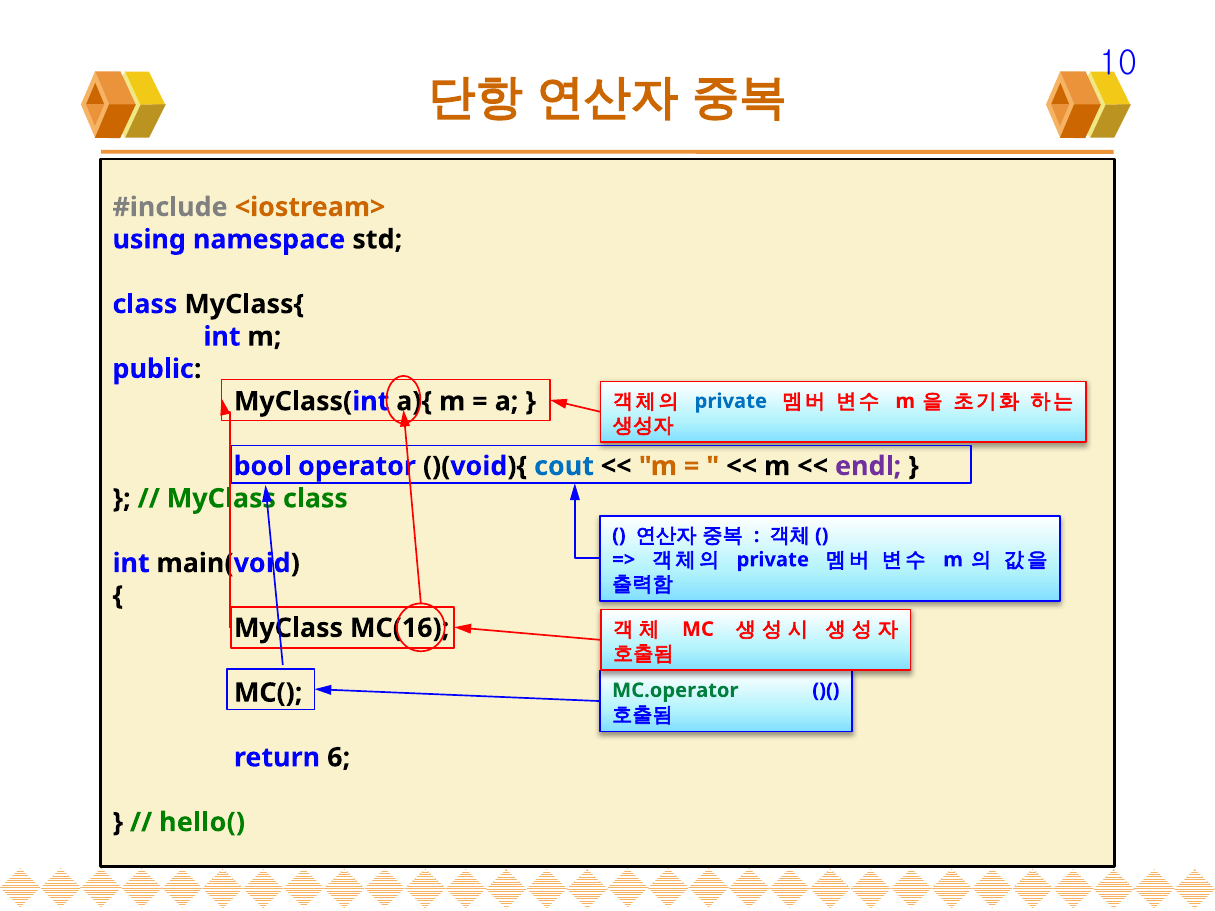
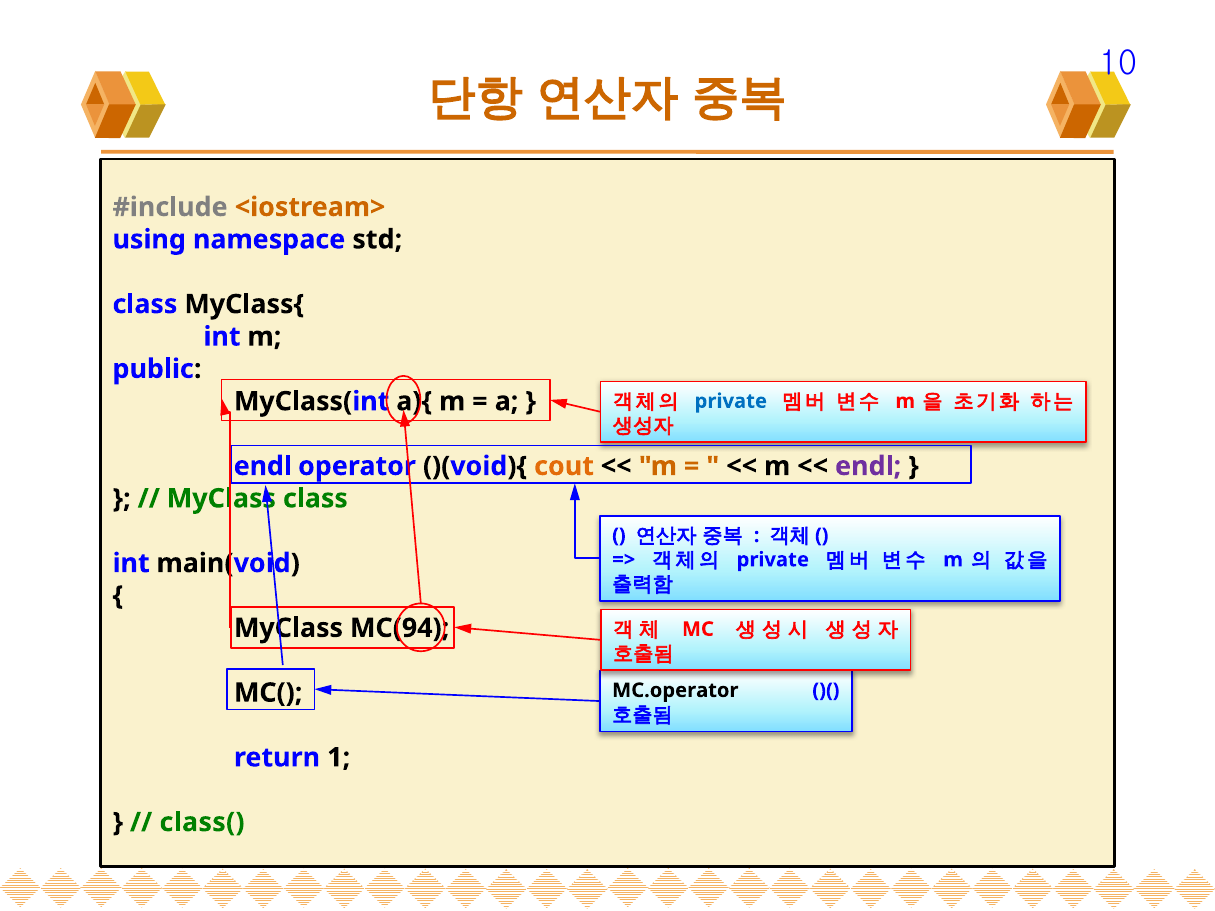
bool at (263, 466): bool -> endl
cout colour: blue -> orange
MC(16: MC(16 -> MC(94
MC.operator colour: green -> black
6: 6 -> 1
hello(: hello( -> class(
